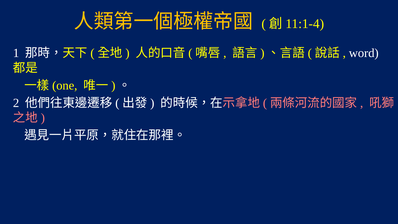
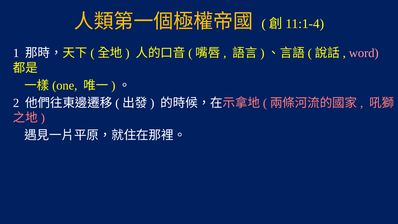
word colour: white -> pink
